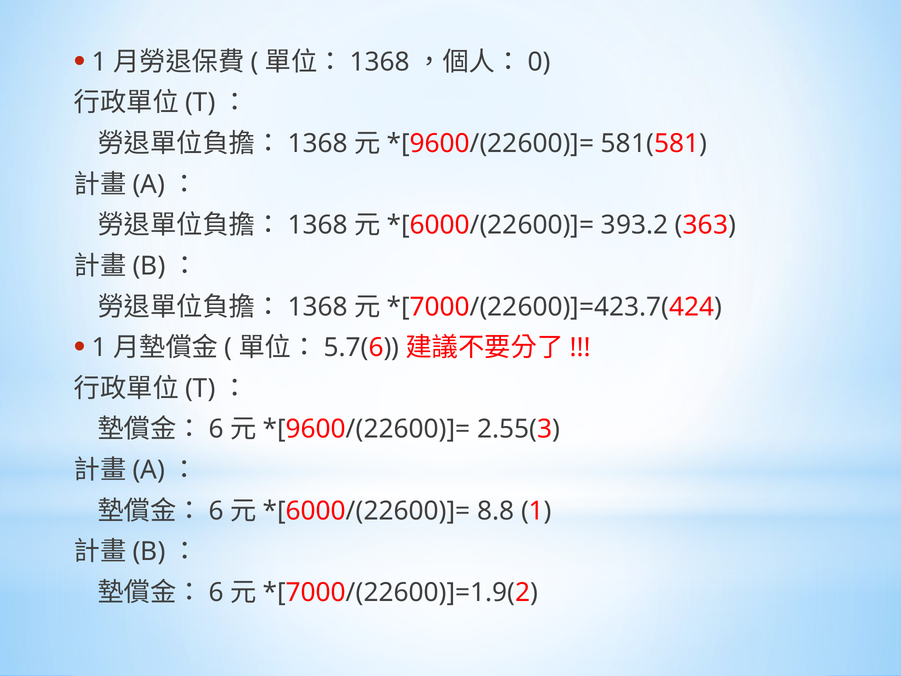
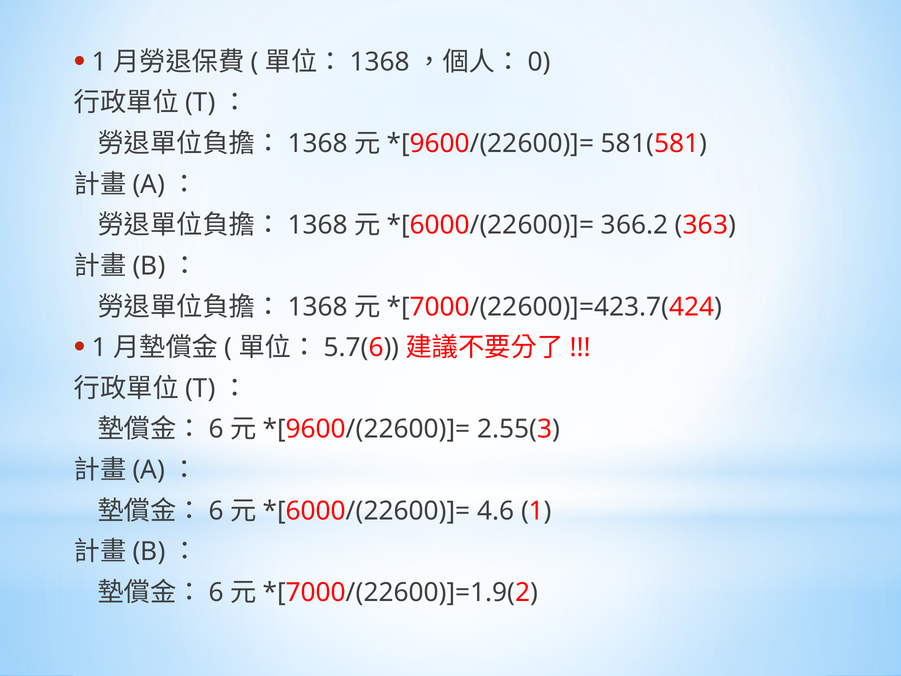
393.2: 393.2 -> 366.2
8.8: 8.8 -> 4.6
